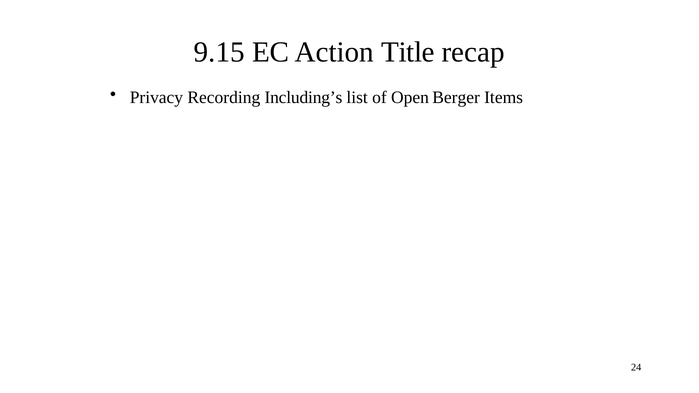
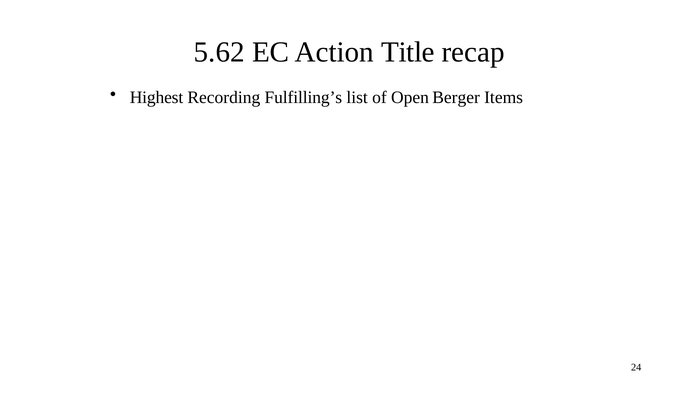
9.15: 9.15 -> 5.62
Privacy: Privacy -> Highest
Including’s: Including’s -> Fulfilling’s
